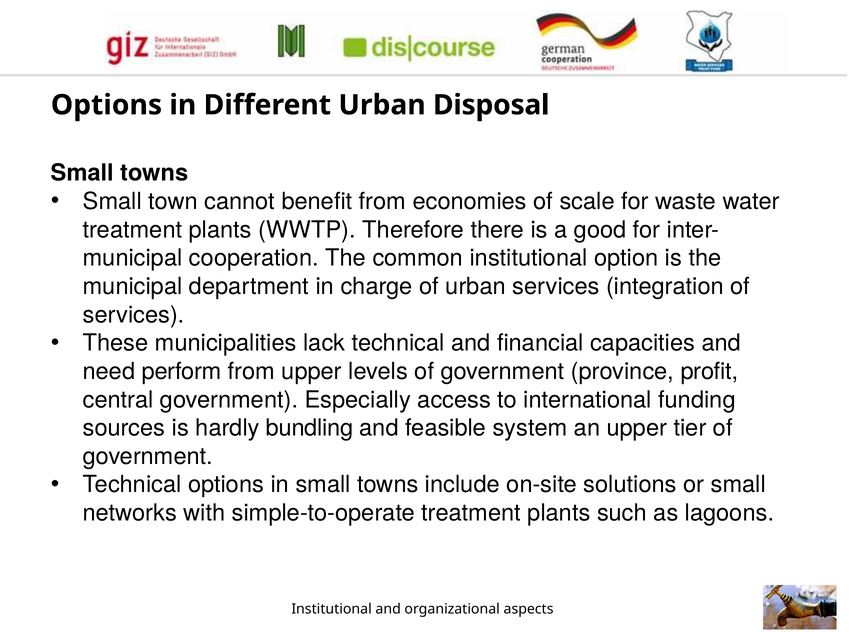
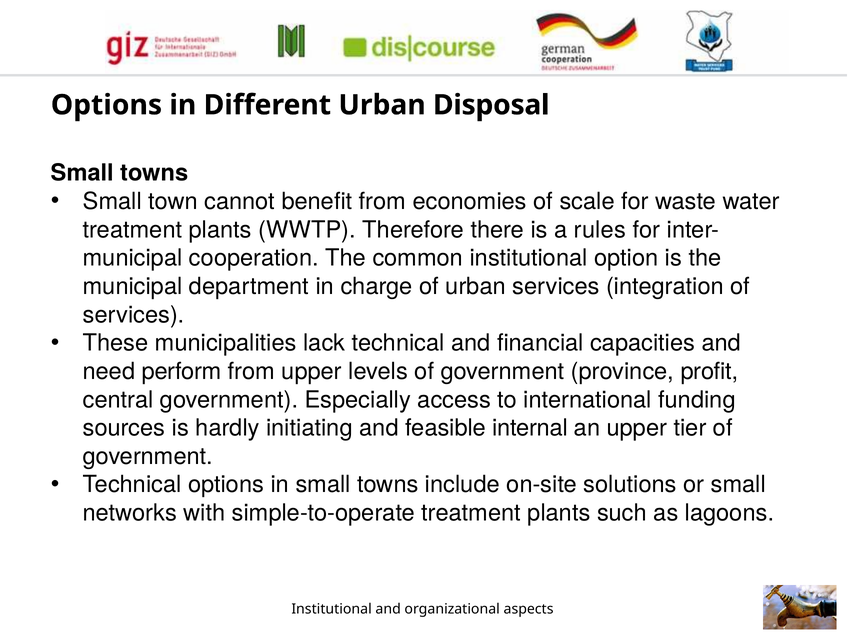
good: good -> rules
bundling: bundling -> initiating
system: system -> internal
